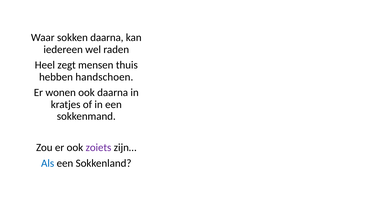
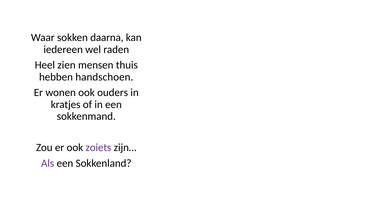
zegt: zegt -> zien
ook daarna: daarna -> ouders
Als colour: blue -> purple
